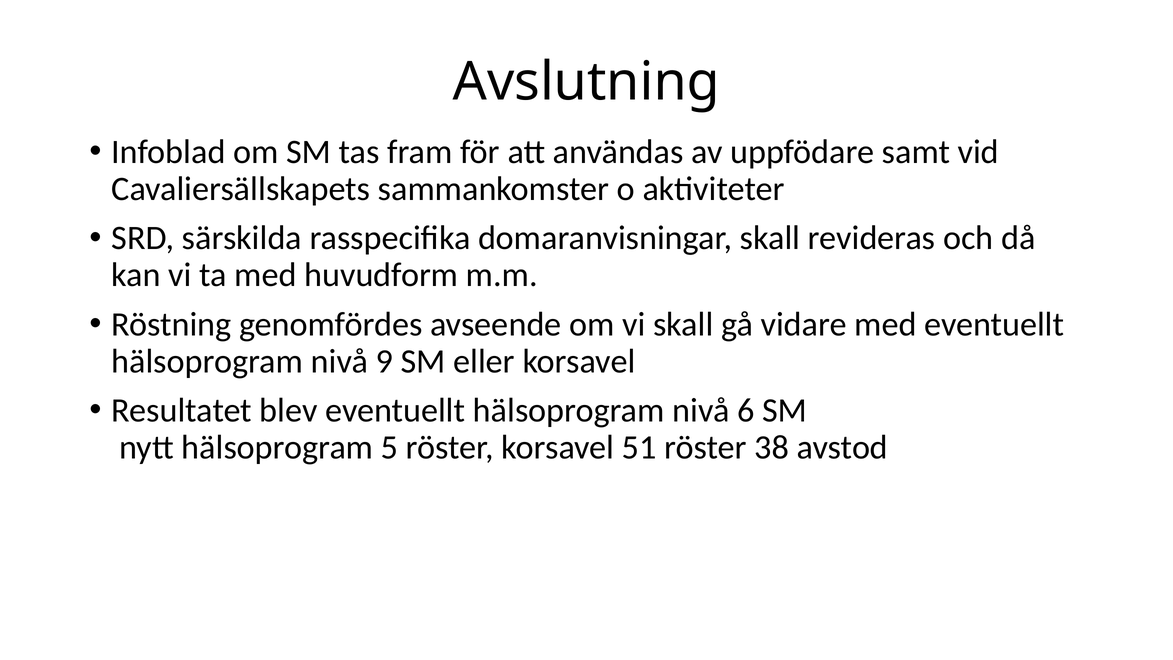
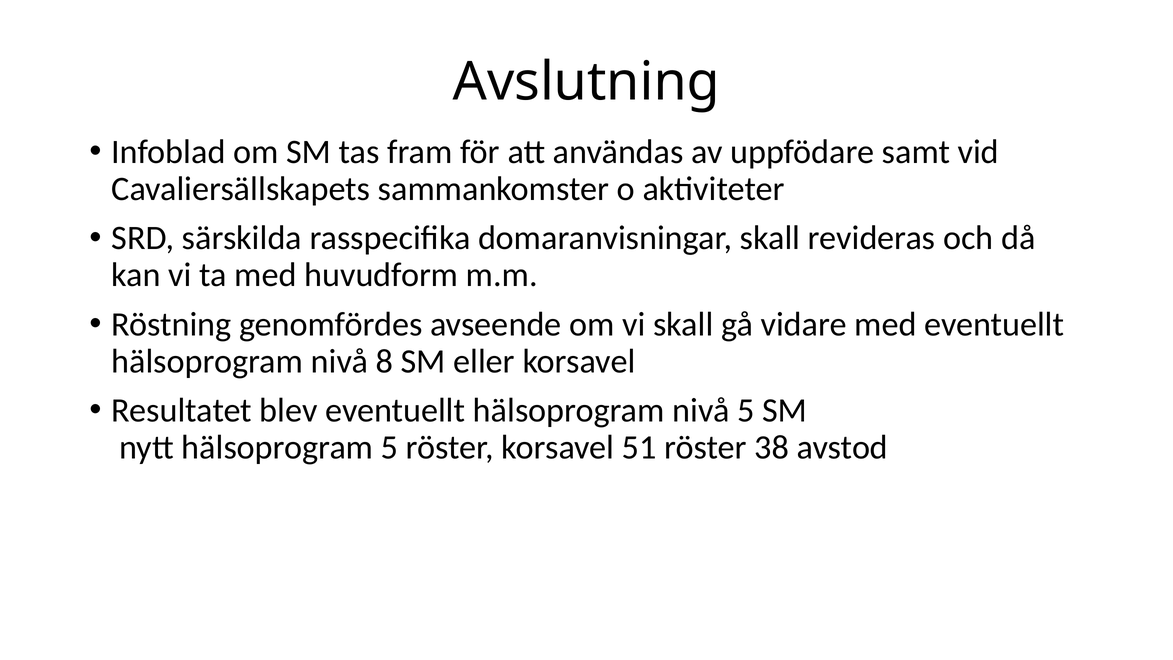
9: 9 -> 8
nivå 6: 6 -> 5
